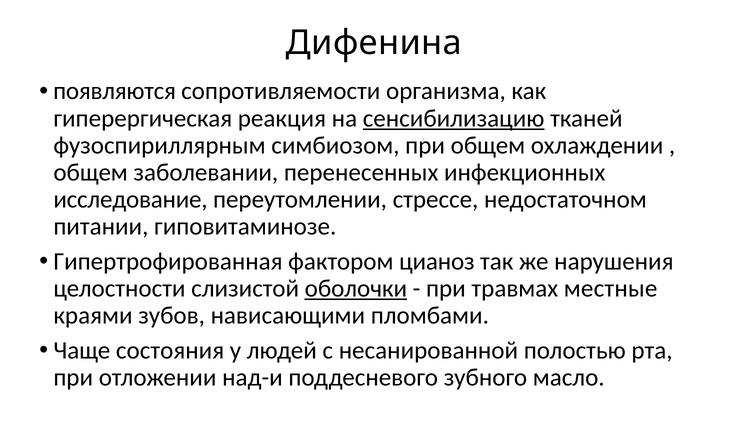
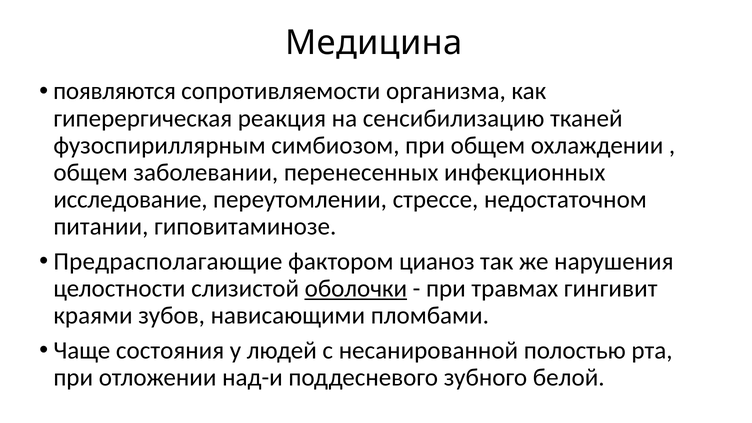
Дифенина: Дифенина -> Медицина
сенсибилизацию underline: present -> none
Гипертрофированная: Гипертрофированная -> Предрасполагающие
местные: местные -> гингивит
масло: масло -> белой
